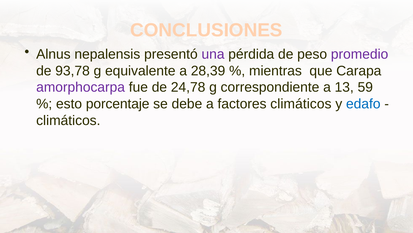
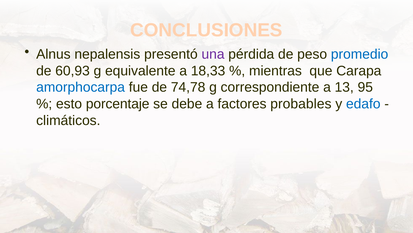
promedio colour: purple -> blue
93,78: 93,78 -> 60,93
28,39: 28,39 -> 18,33
amorphocarpa colour: purple -> blue
24,78: 24,78 -> 74,78
59: 59 -> 95
factores climáticos: climáticos -> probables
